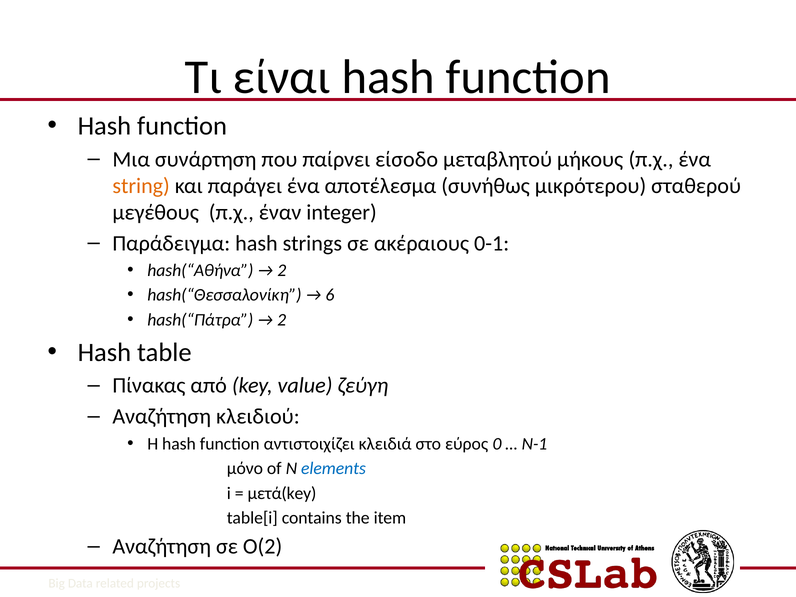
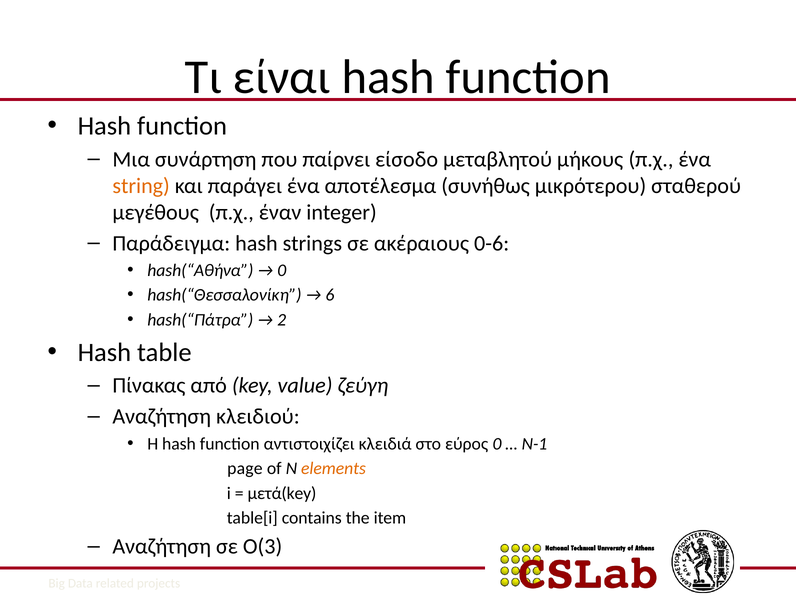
0-1: 0-1 -> 0-6
2 at (282, 270): 2 -> 0
μόνο: μόνο -> page
elements colour: blue -> orange
Ο(2: Ο(2 -> Ο(3
